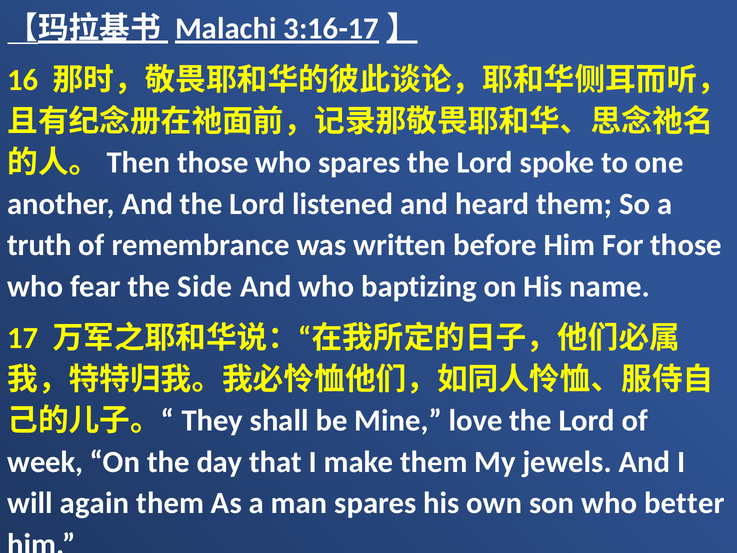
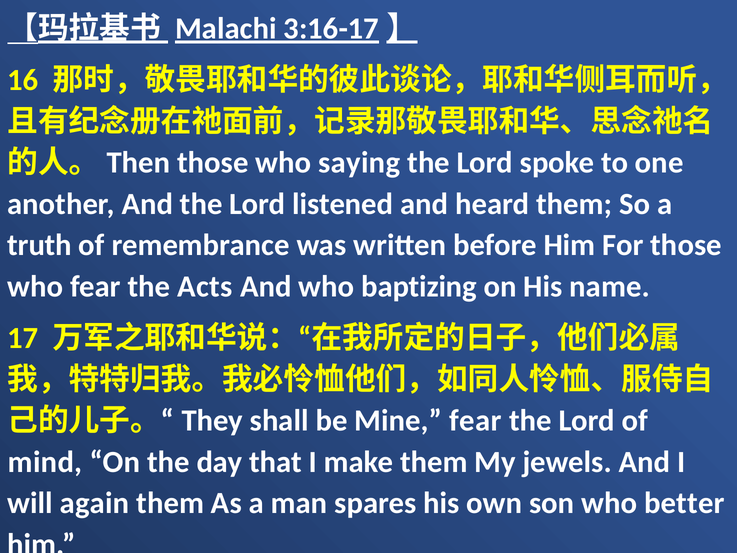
who spares: spares -> saying
Side: Side -> Acts
Mine love: love -> fear
week: week -> mind
